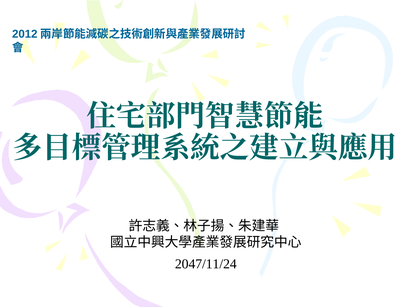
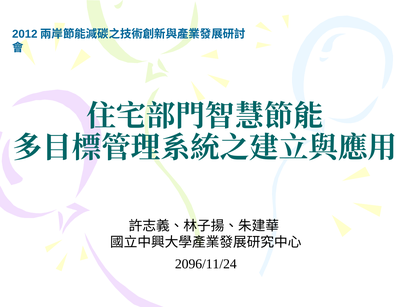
2047/11/24: 2047/11/24 -> 2096/11/24
